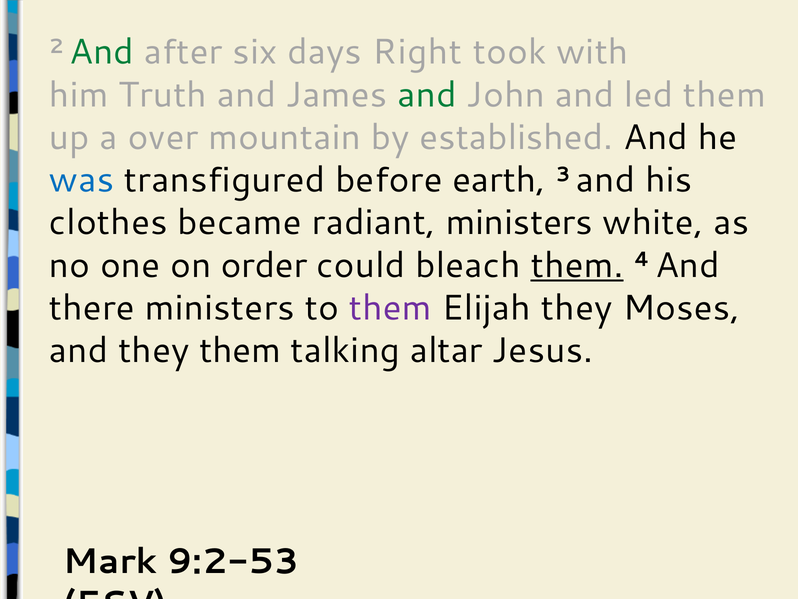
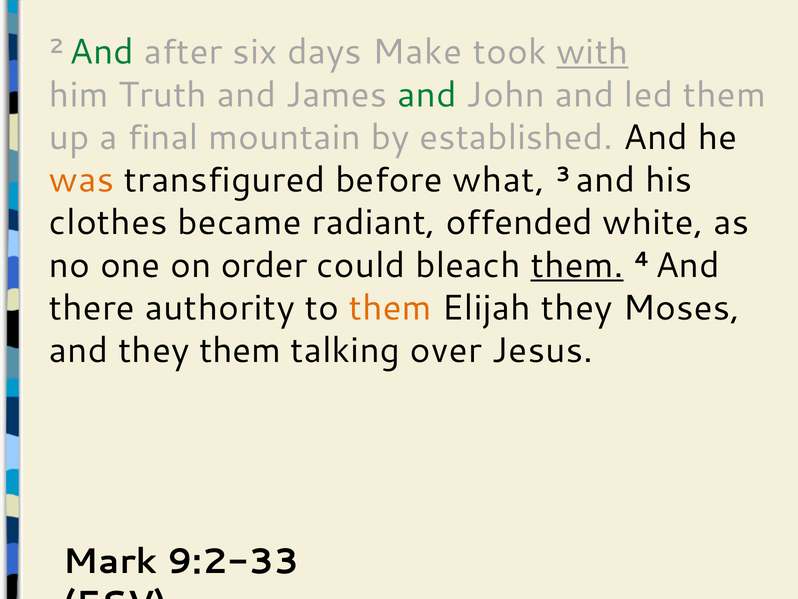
Right: Right -> Make
with underline: none -> present
over: over -> final
was colour: blue -> orange
earth: earth -> what
radiant ministers: ministers -> offended
there ministers: ministers -> authority
them at (390, 308) colour: purple -> orange
altar: altar -> over
9:2-53: 9:2-53 -> 9:2-33
